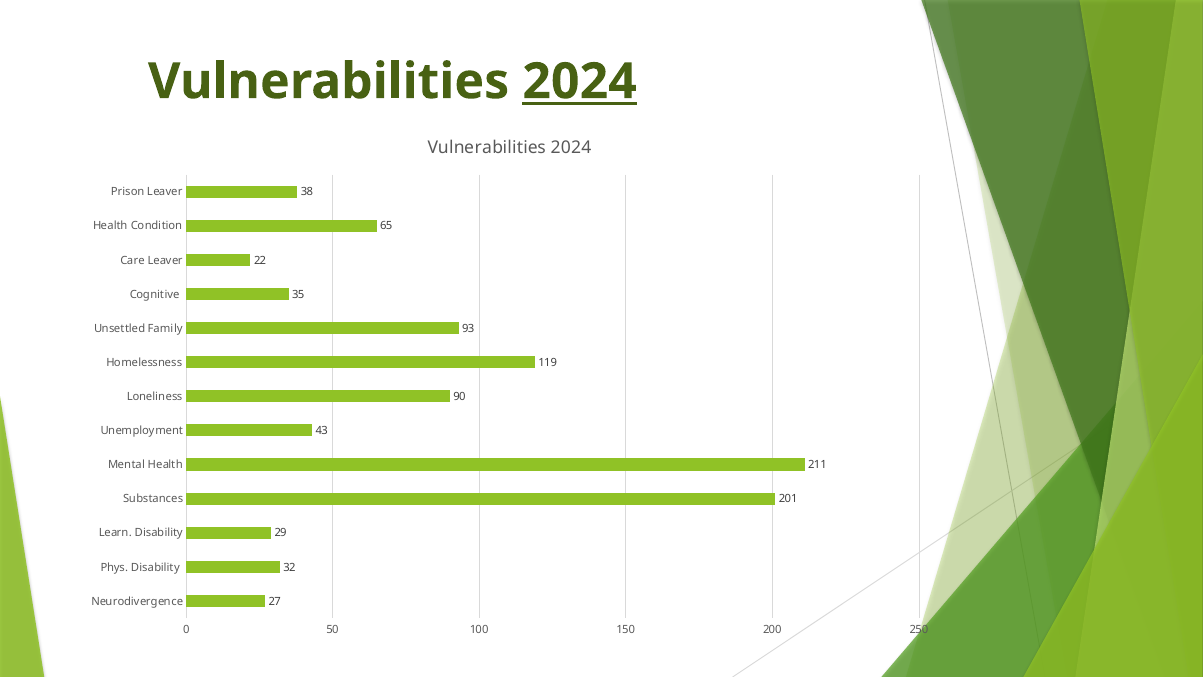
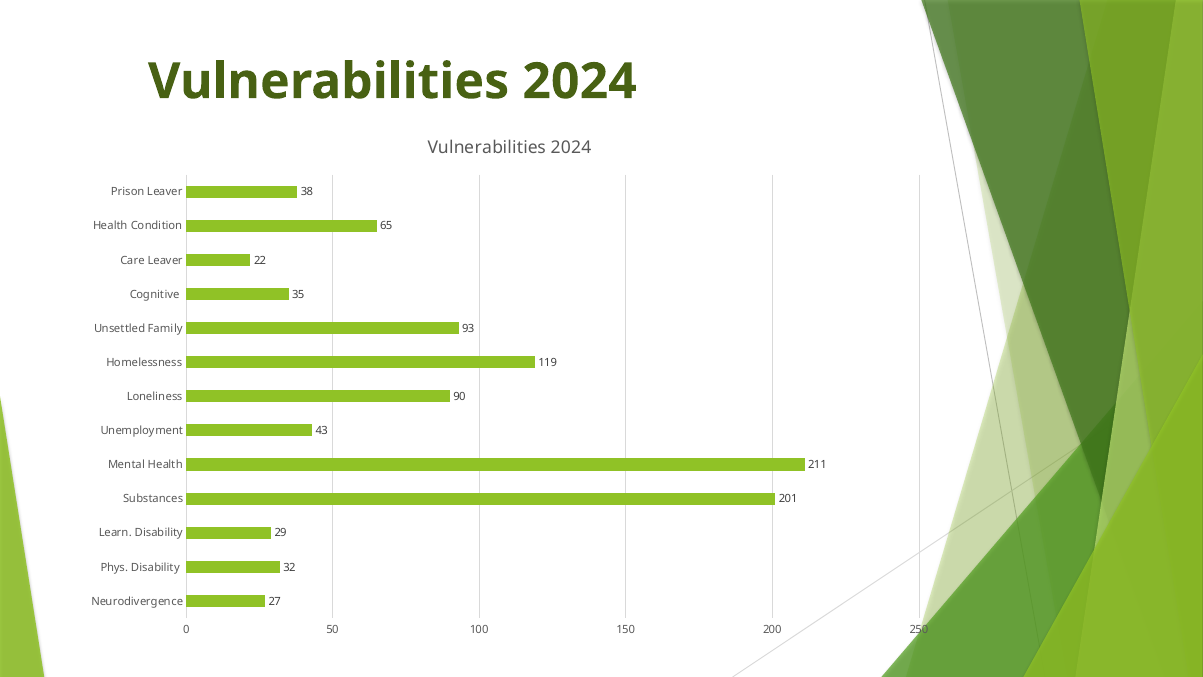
2024 at (580, 82) underline: present -> none
